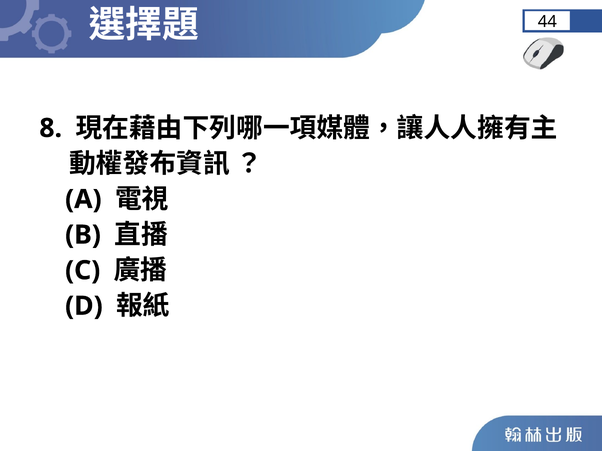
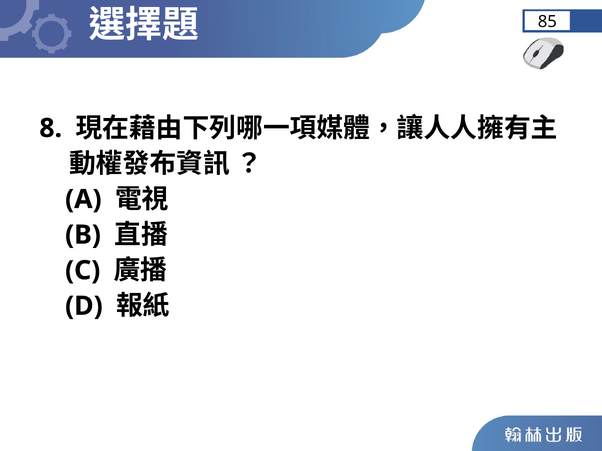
44: 44 -> 85
